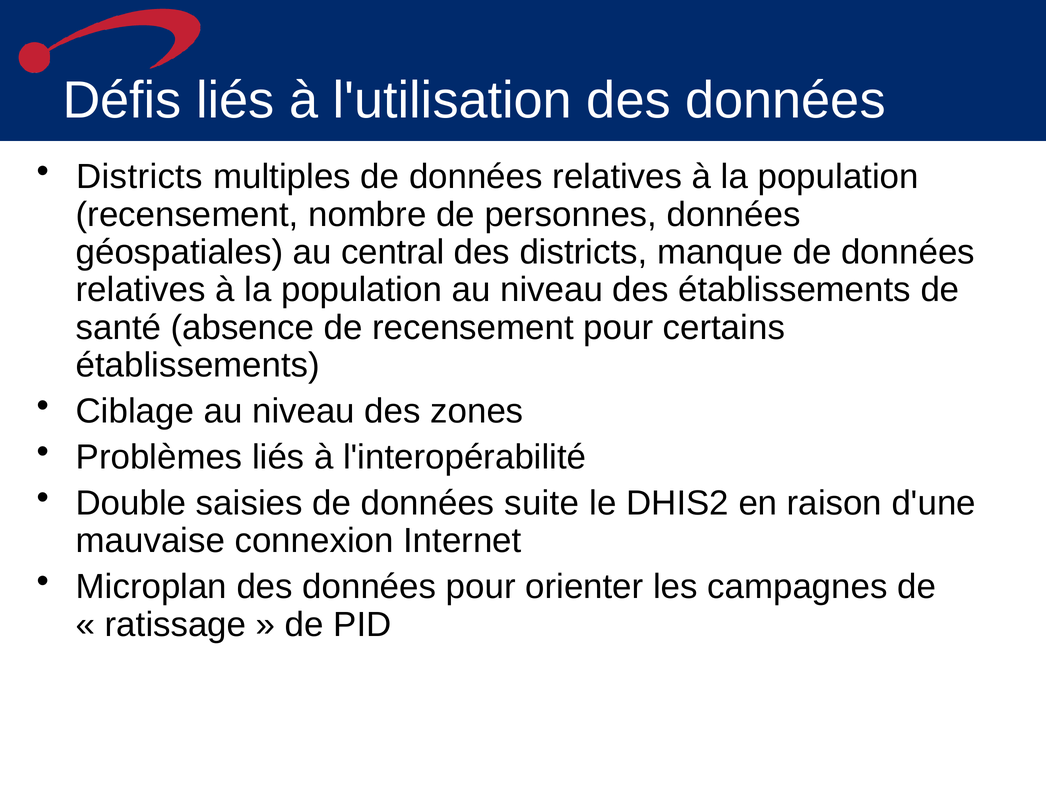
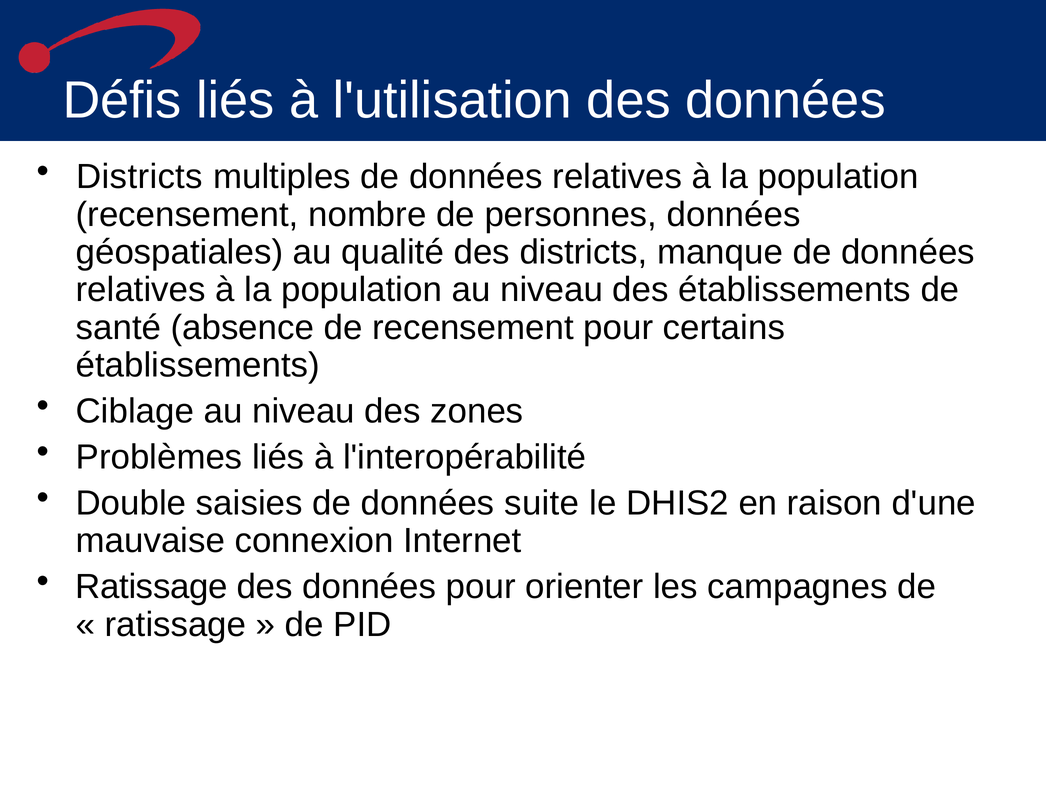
central: central -> qualité
Microplan at (151, 587): Microplan -> Ratissage
